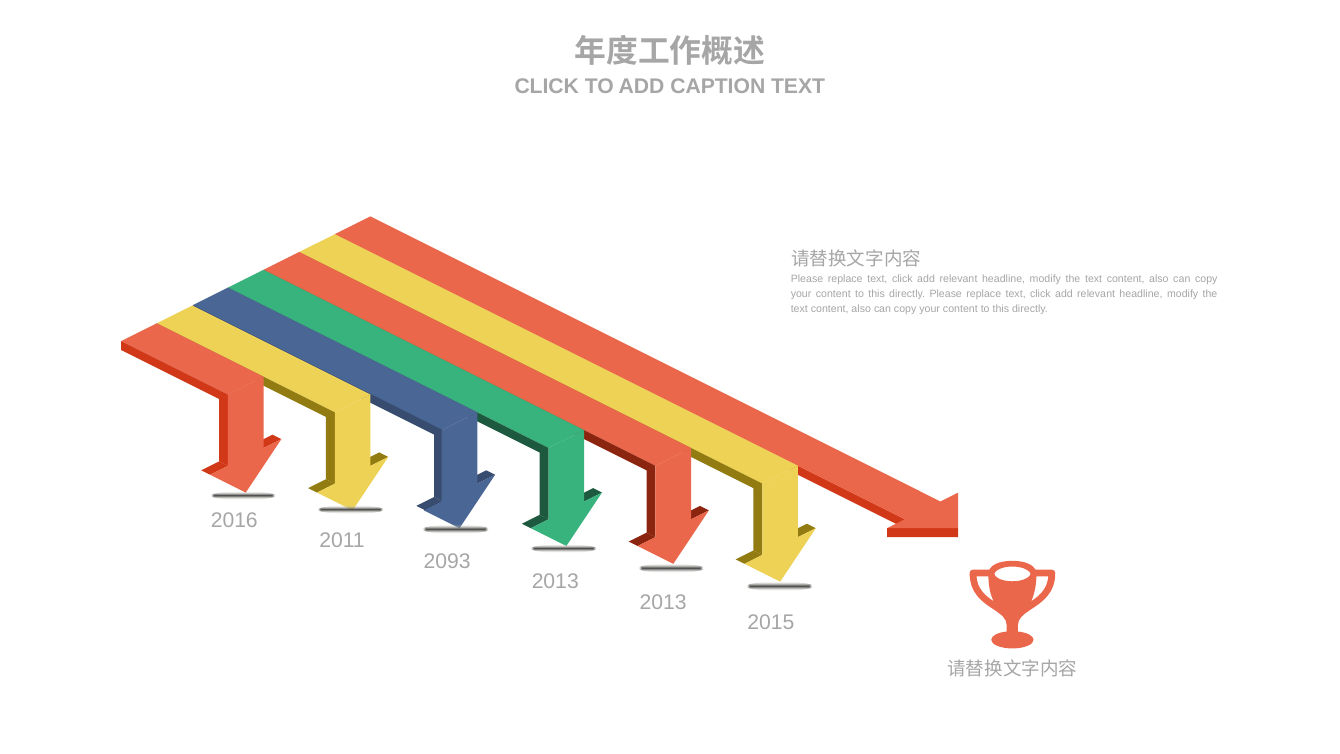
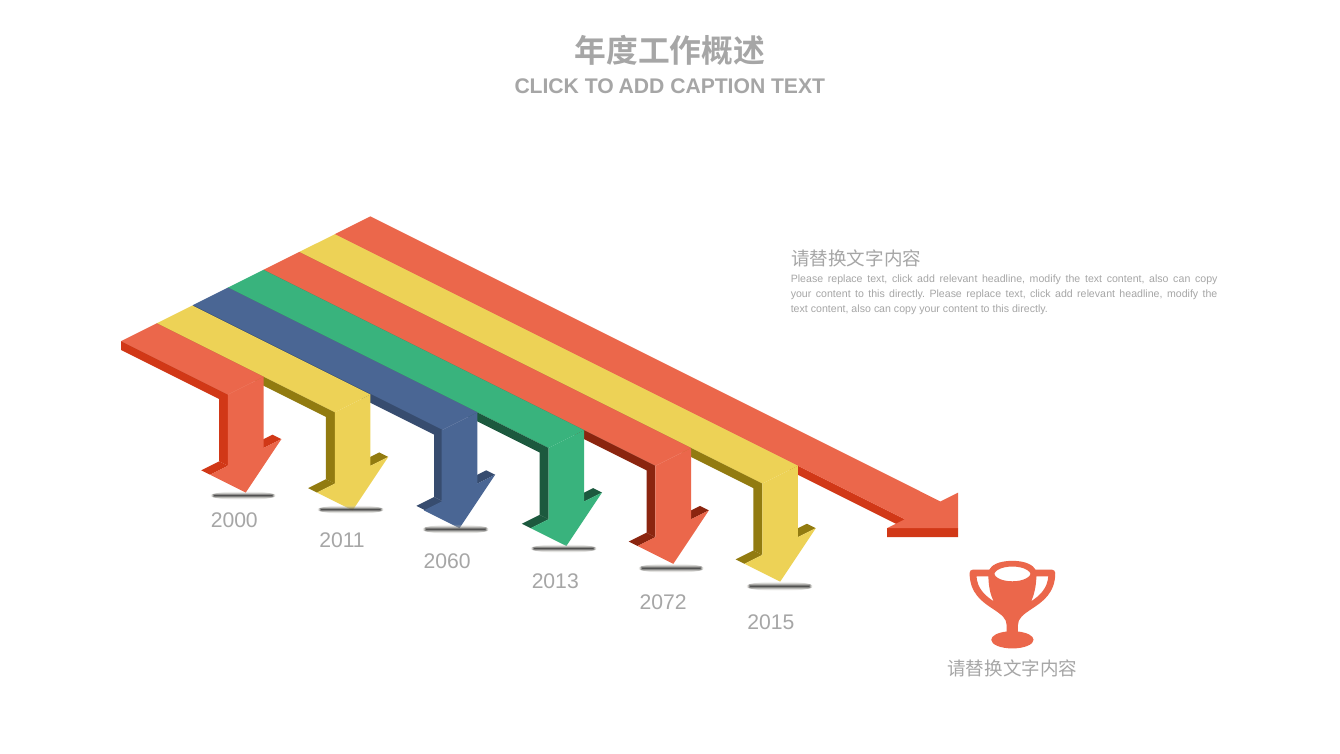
2016: 2016 -> 2000
2093: 2093 -> 2060
2013 at (663, 602): 2013 -> 2072
